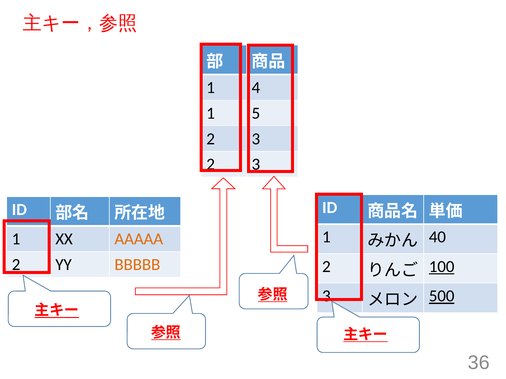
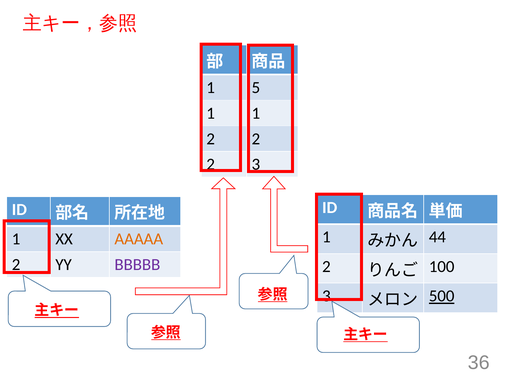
4: 4 -> 5
1 5: 5 -> 1
3 at (256, 139): 3 -> 2
40: 40 -> 44
BBBBB colour: orange -> purple
100 underline: present -> none
